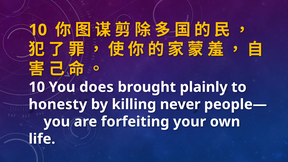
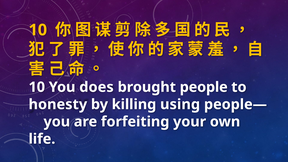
plainly: plainly -> people
never: never -> using
